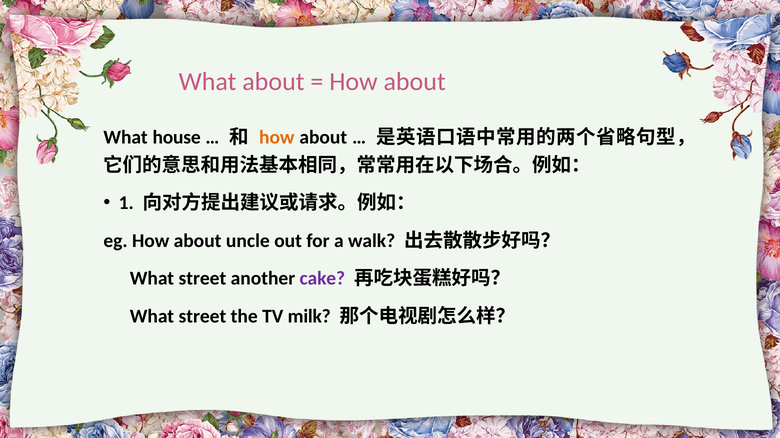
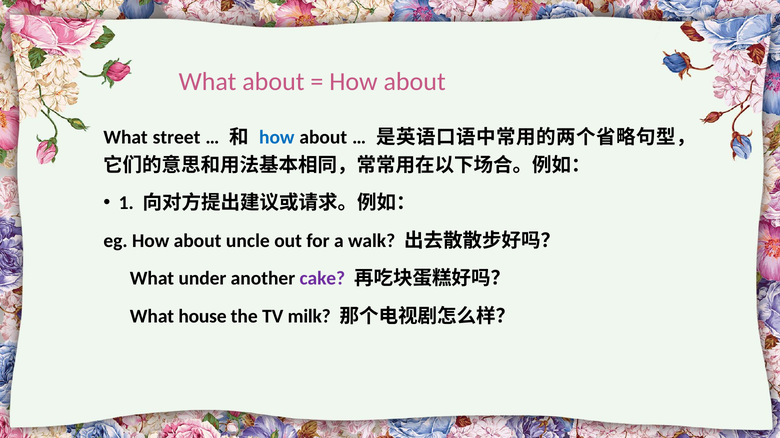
house: house -> street
how at (277, 137) colour: orange -> blue
street at (202, 279): street -> under
street at (202, 317): street -> house
